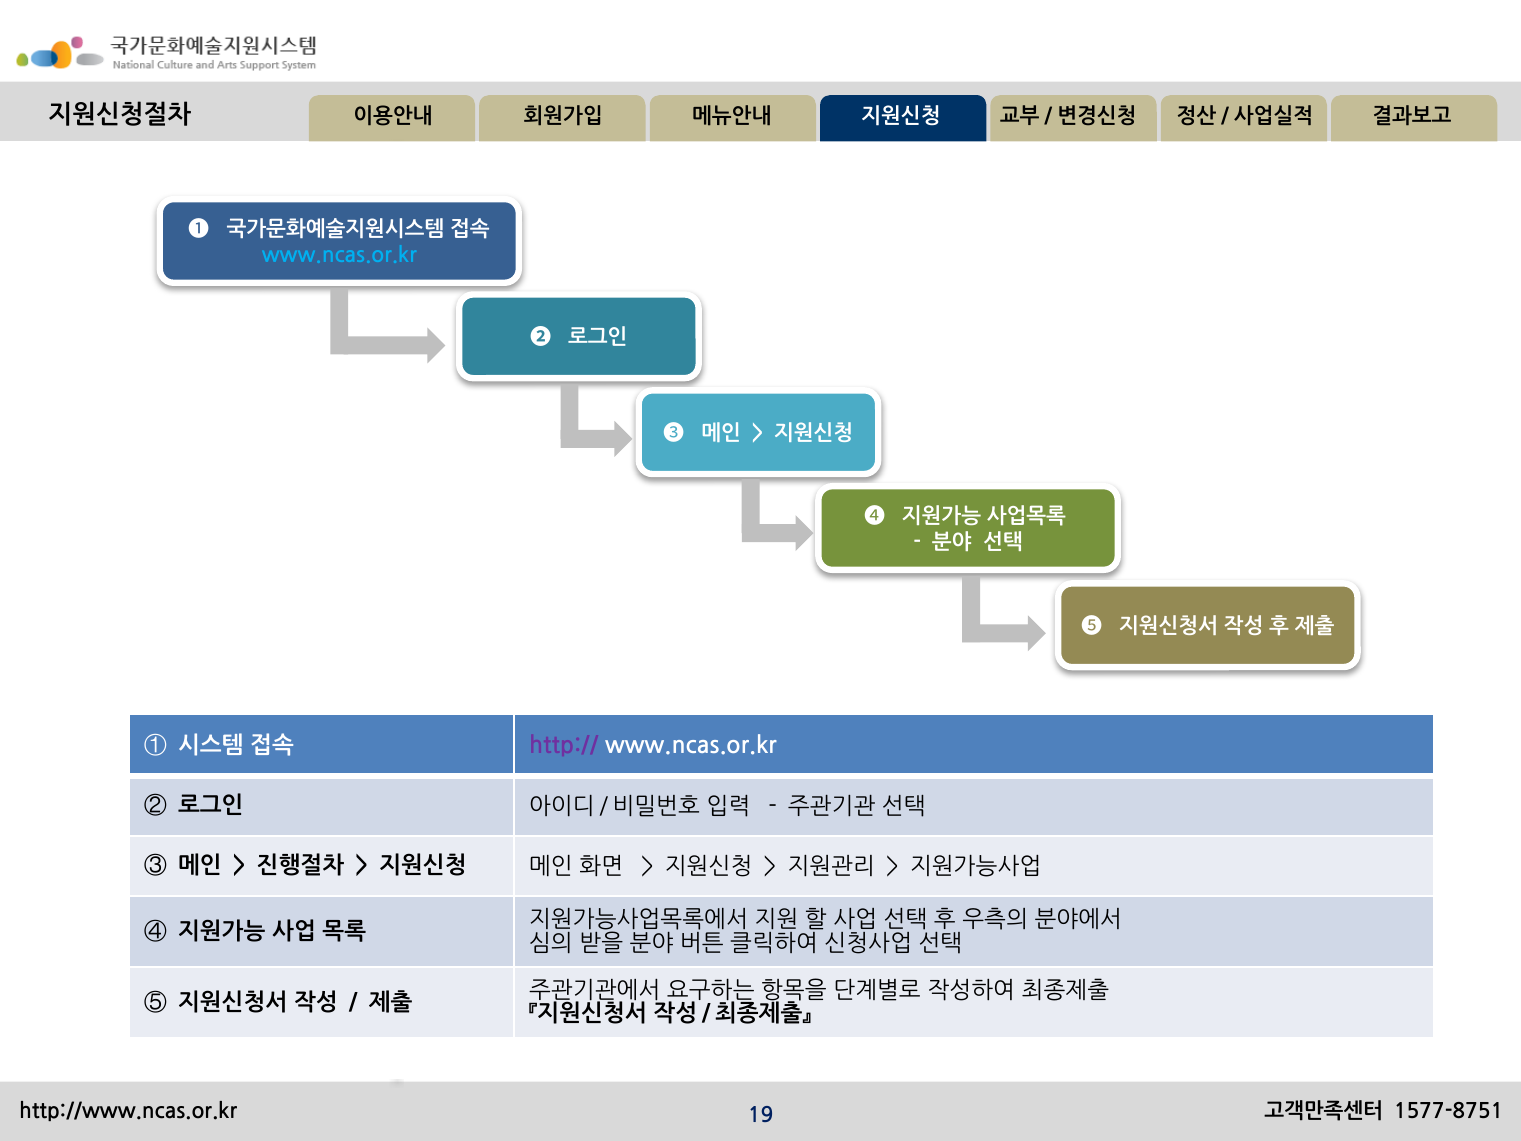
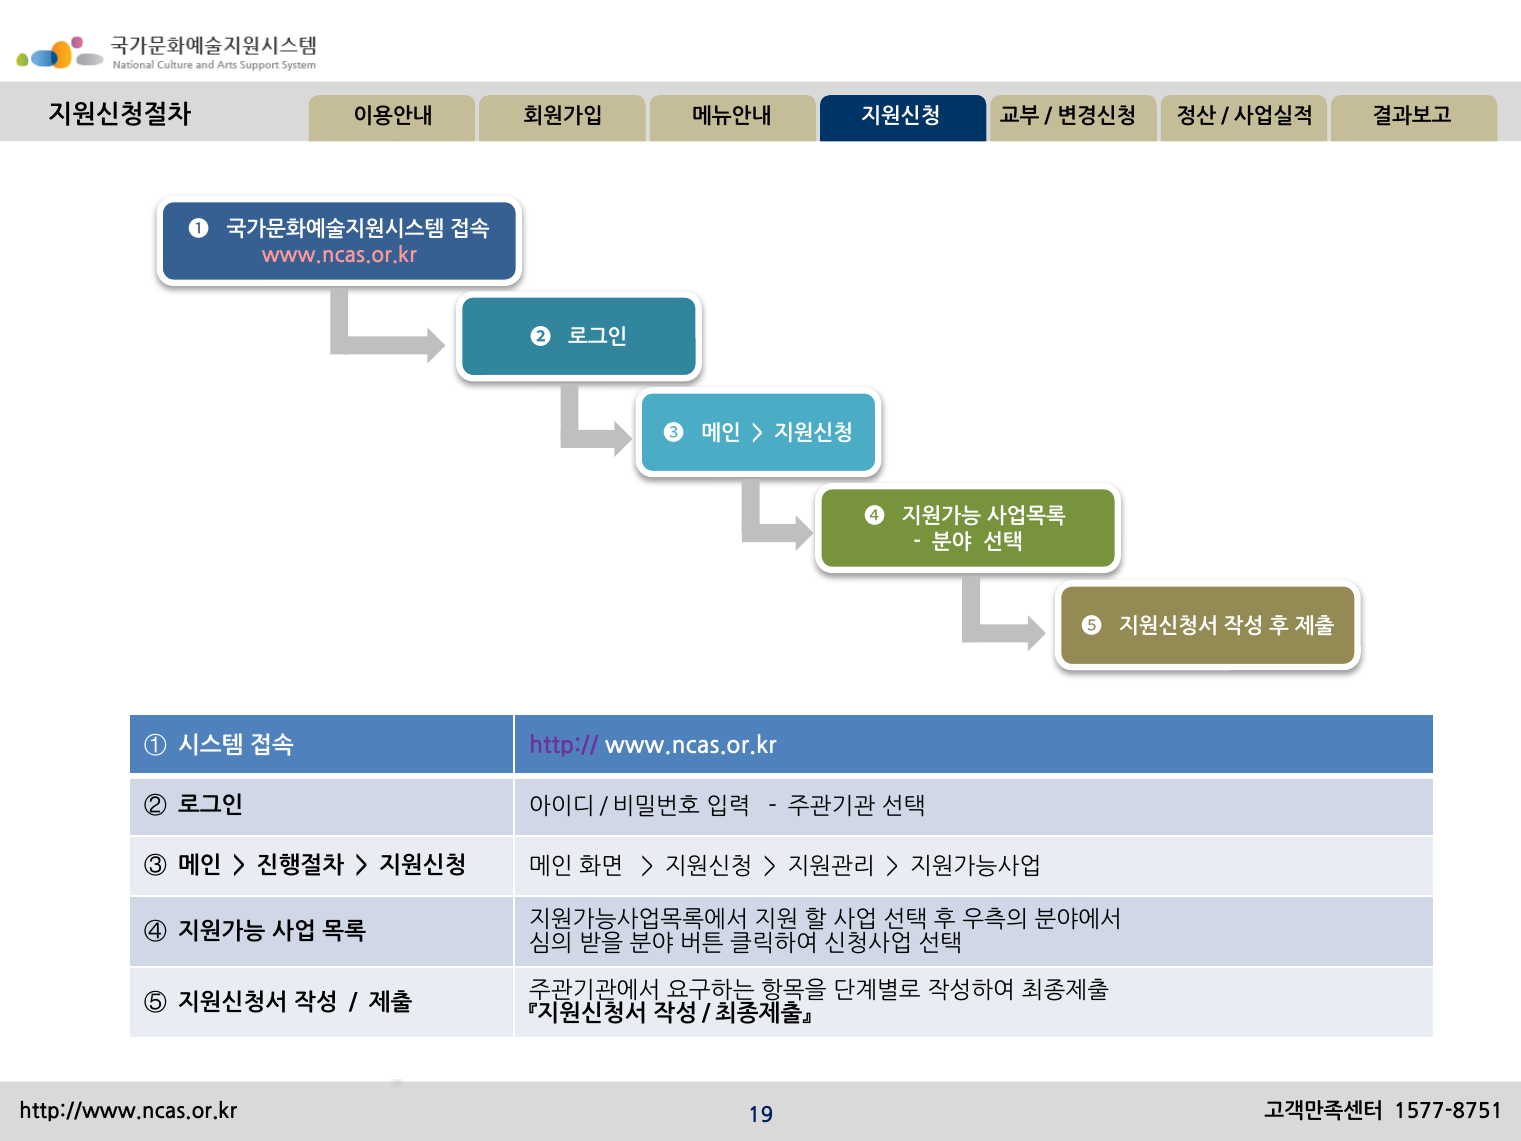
www.ncas.or.kr at (339, 255) colour: light blue -> pink
